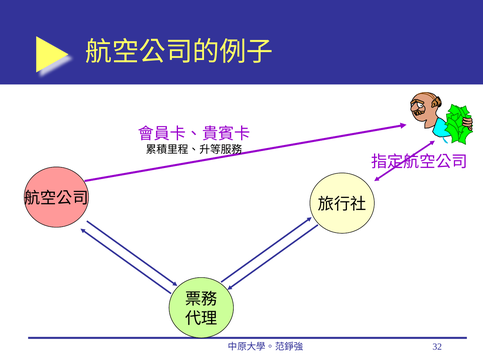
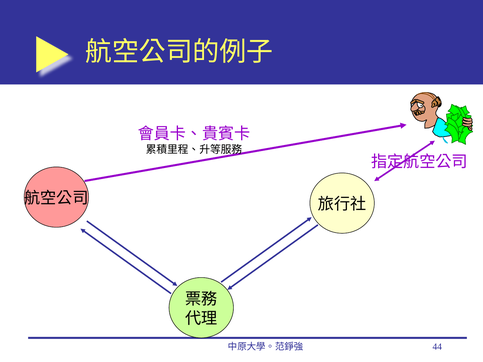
32: 32 -> 44
